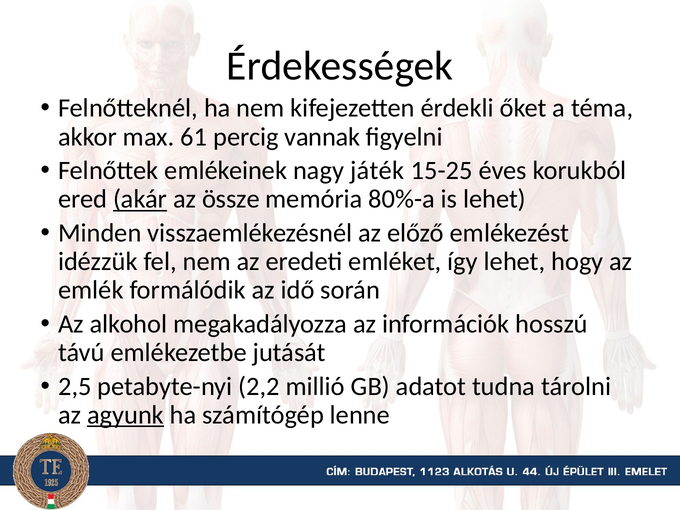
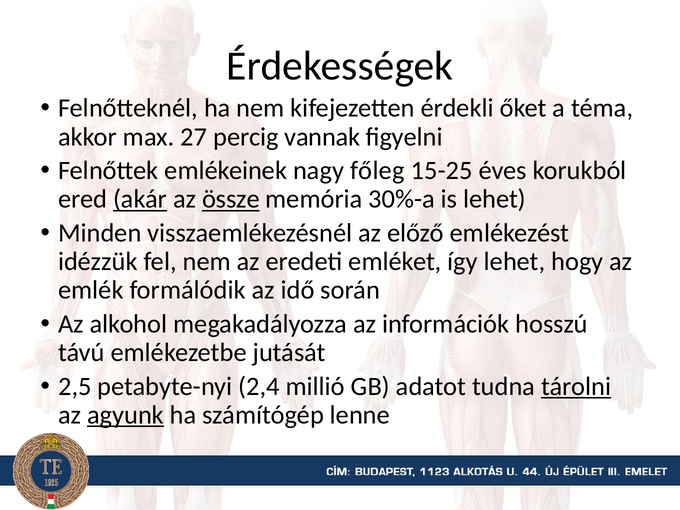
61: 61 -> 27
játék: játék -> főleg
össze underline: none -> present
80%-a: 80%-a -> 30%-a
2,2: 2,2 -> 2,4
tárolni underline: none -> present
